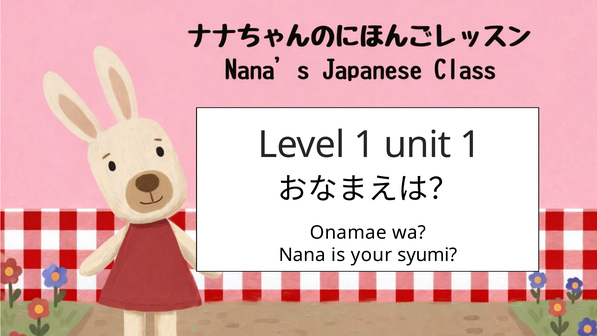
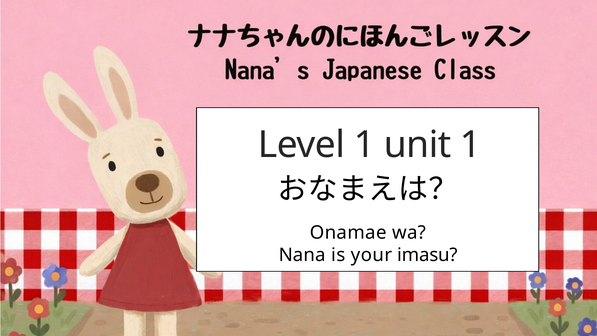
syumi: syumi -> imasu
